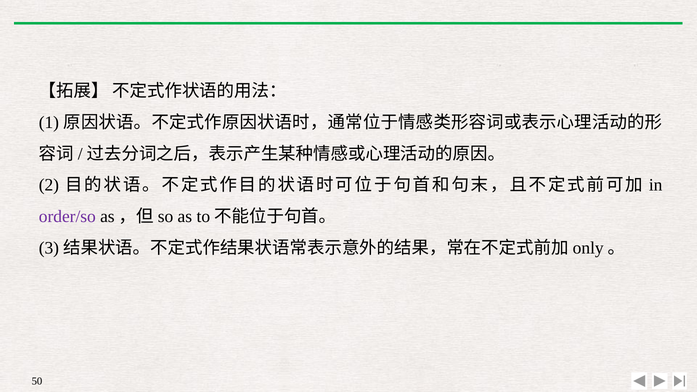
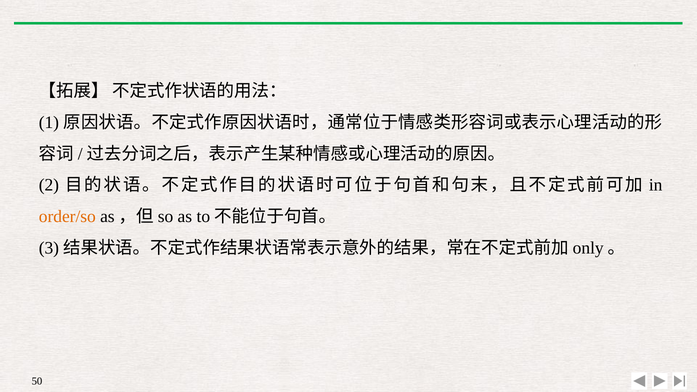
order/so colour: purple -> orange
